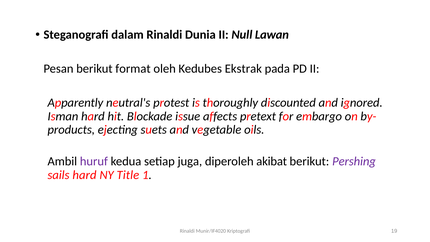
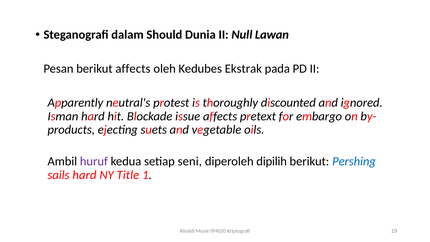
dalam Rinaldi: Rinaldi -> Should
berikut format: format -> affects
juga: juga -> seni
akibat: akibat -> dipilih
Pershing colour: purple -> blue
